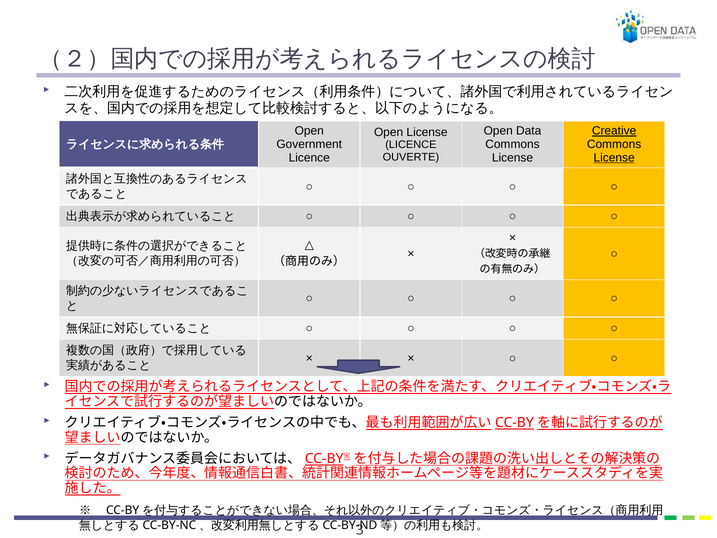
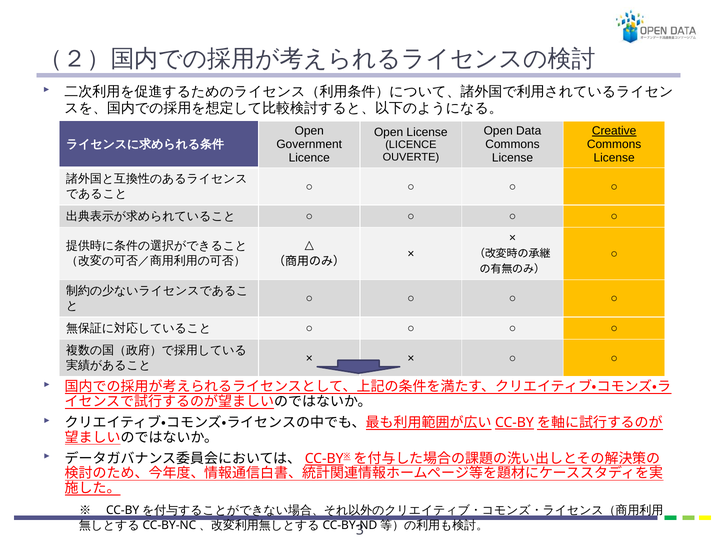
License at (614, 158) underline: present -> none
